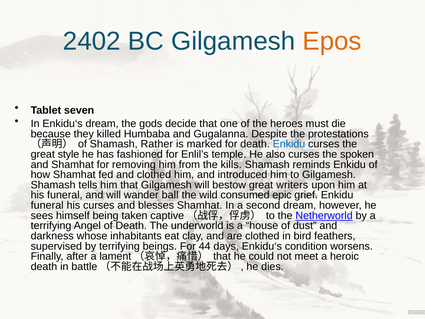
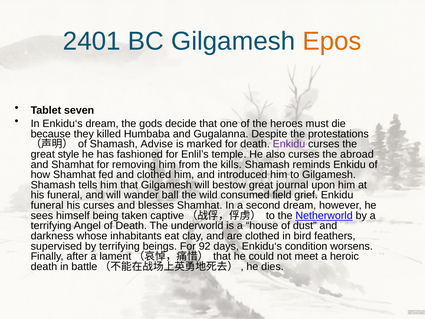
2402: 2402 -> 2401
Rather: Rather -> Advise
Enkidu at (289, 144) colour: blue -> purple
spoken: spoken -> abroad
writers: writers -> journal
epic: epic -> field
44: 44 -> 92
